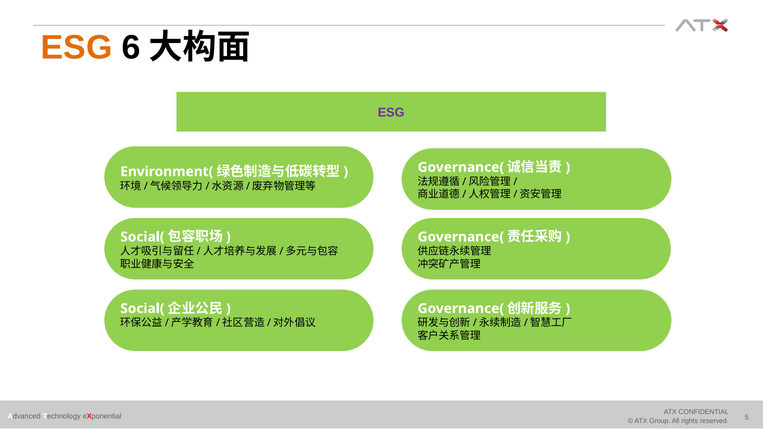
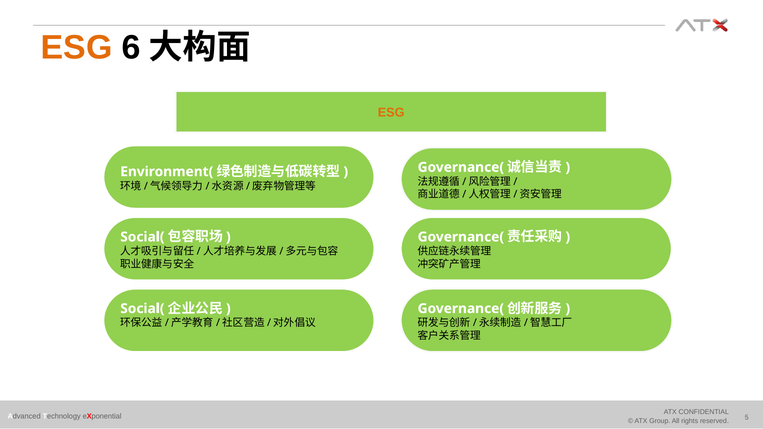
ESG at (391, 113) colour: purple -> orange
